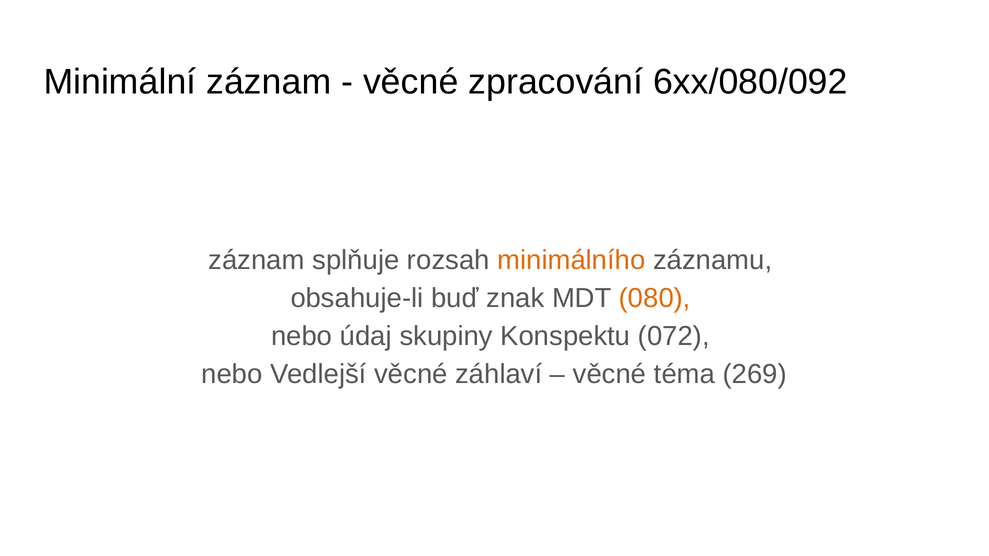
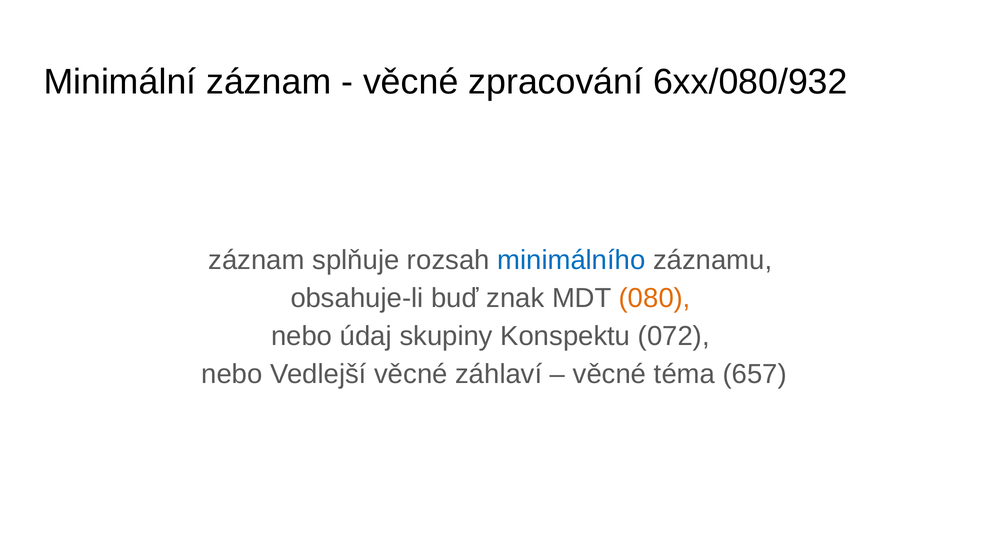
6xx/080/092: 6xx/080/092 -> 6xx/080/932
minimálního colour: orange -> blue
269: 269 -> 657
